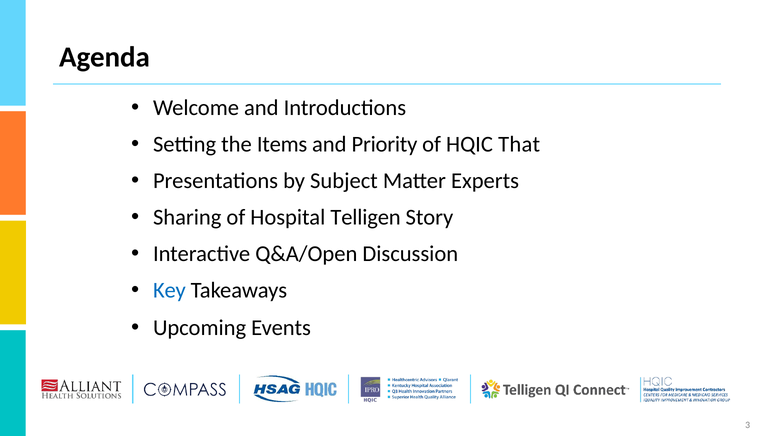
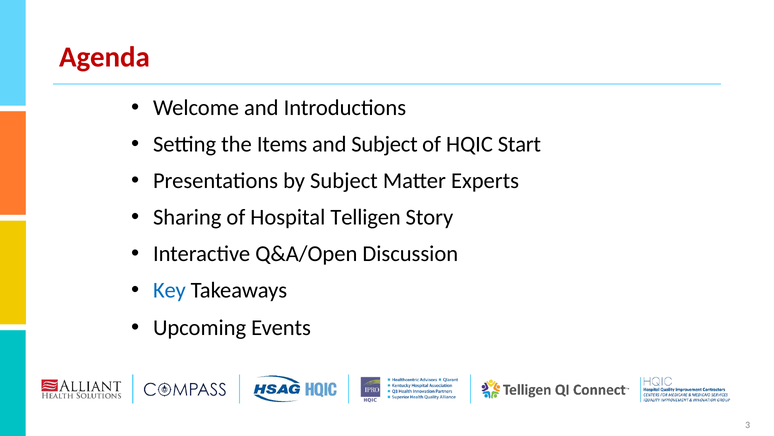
Agenda colour: black -> red
and Priority: Priority -> Subject
That: That -> Start
